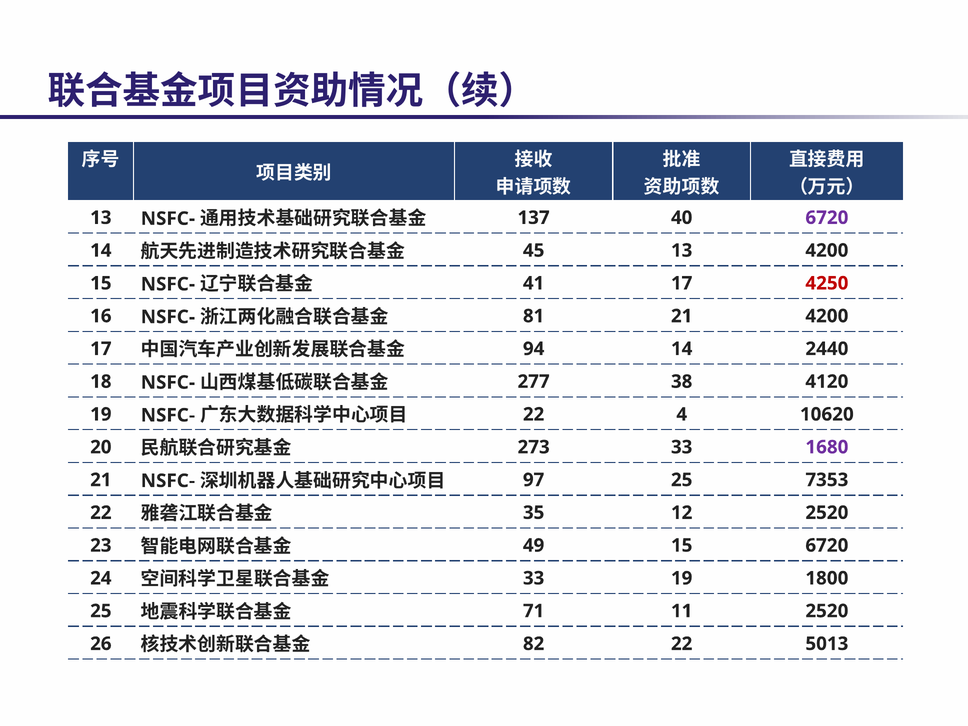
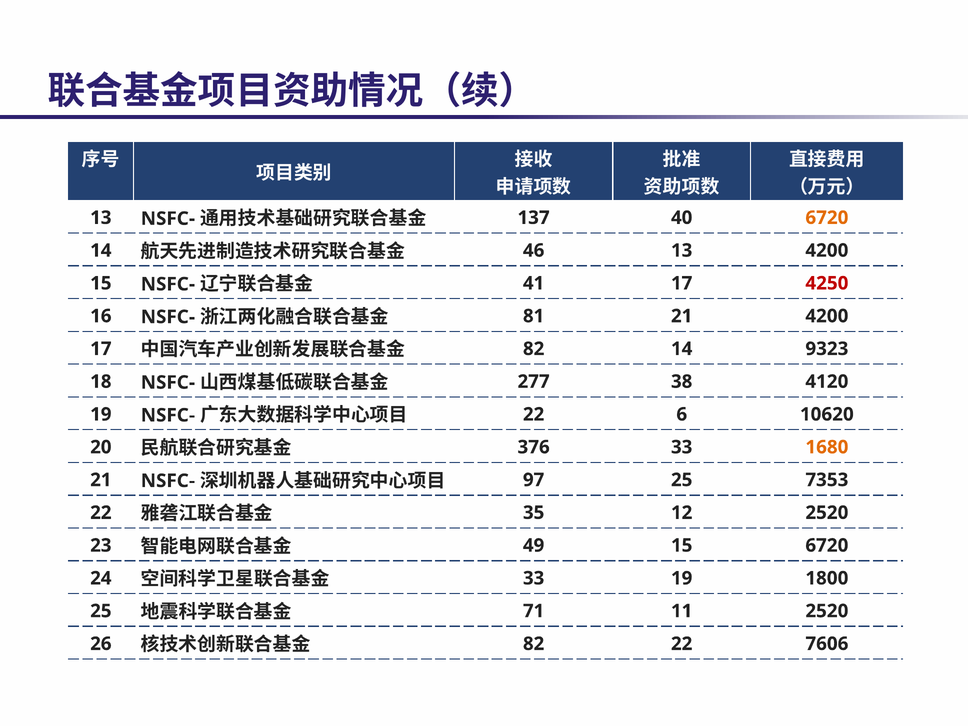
6720 at (827, 218) colour: purple -> orange
45: 45 -> 46
94 at (534, 349): 94 -> 82
2440: 2440 -> 9323
4: 4 -> 6
273: 273 -> 376
1680 colour: purple -> orange
5013: 5013 -> 7606
